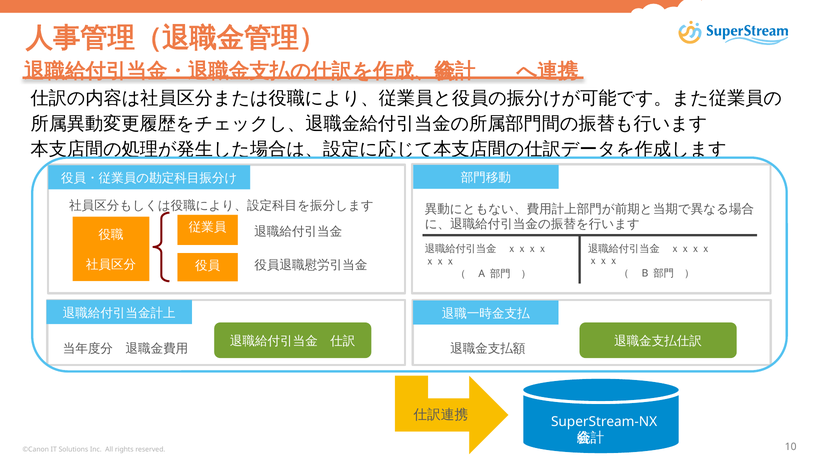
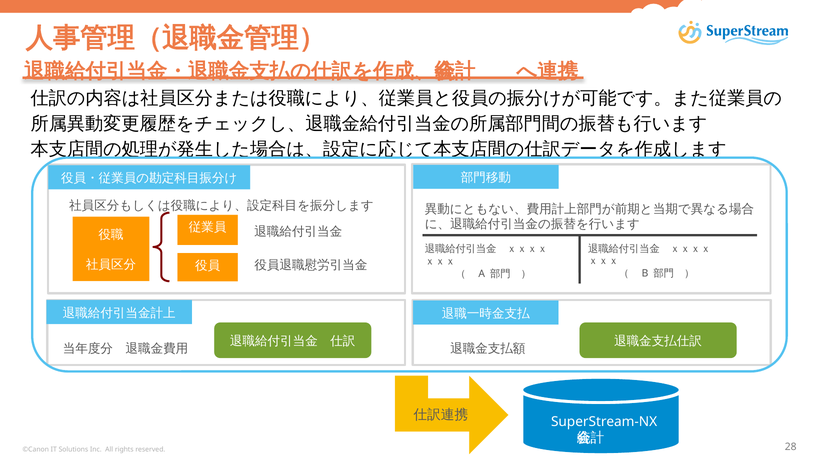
10: 10 -> 28
